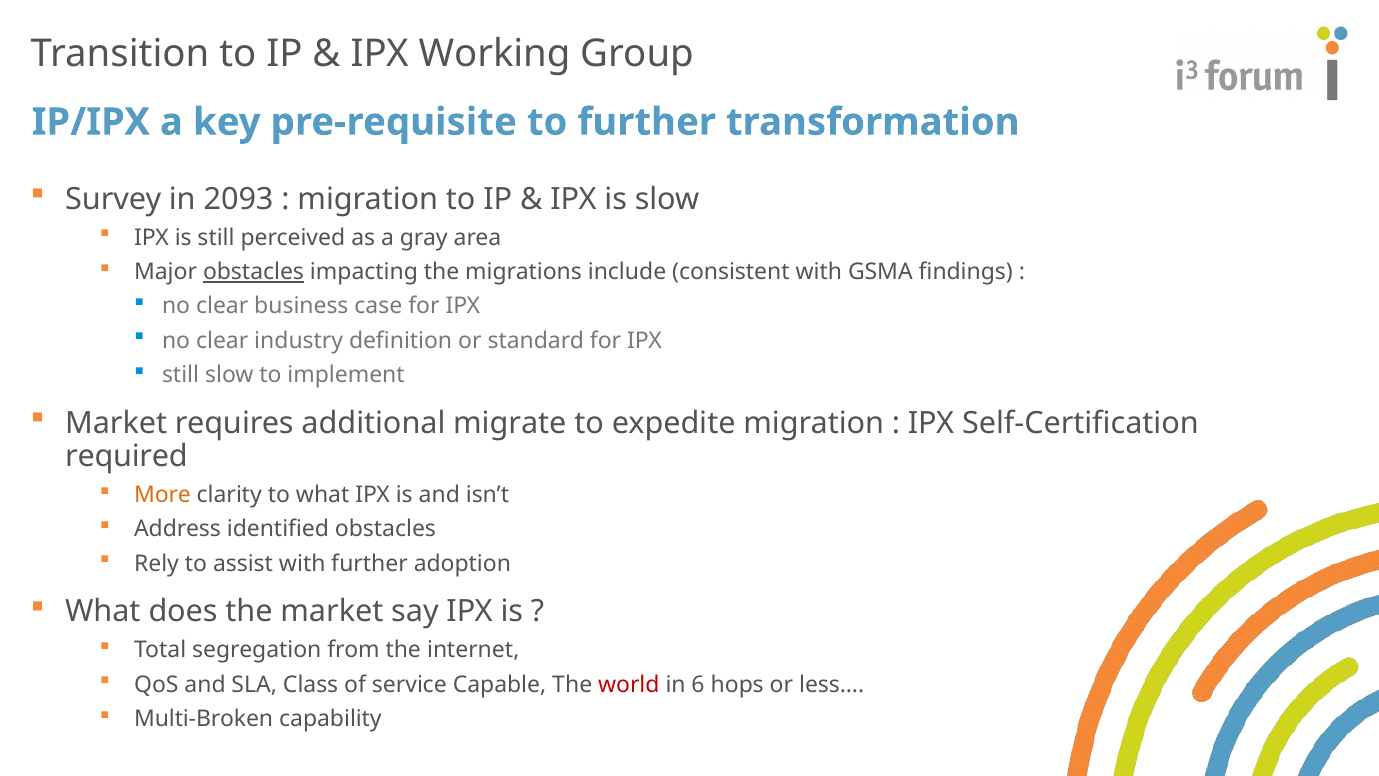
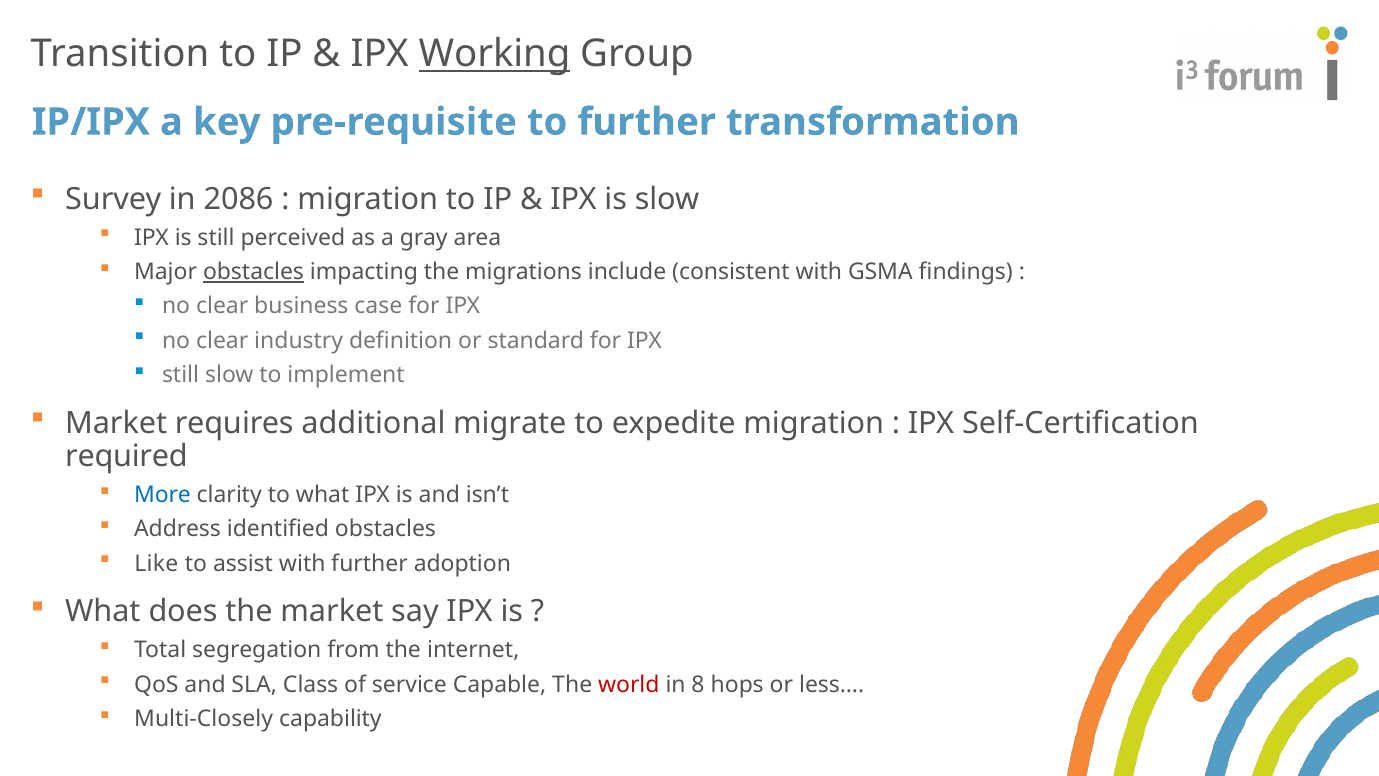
Working underline: none -> present
2093: 2093 -> 2086
More colour: orange -> blue
Rely: Rely -> Like
6: 6 -> 8
Multi-Broken: Multi-Broken -> Multi-Closely
